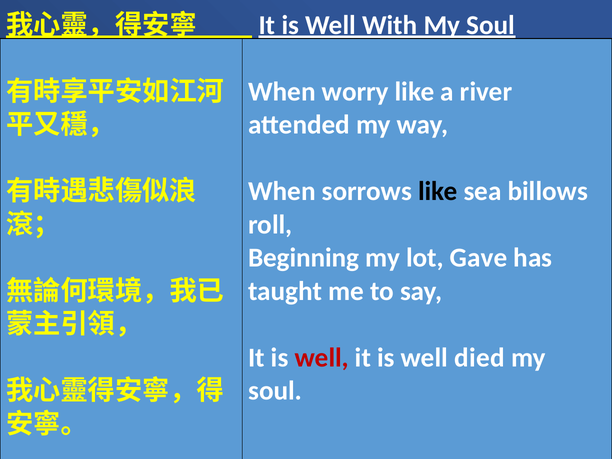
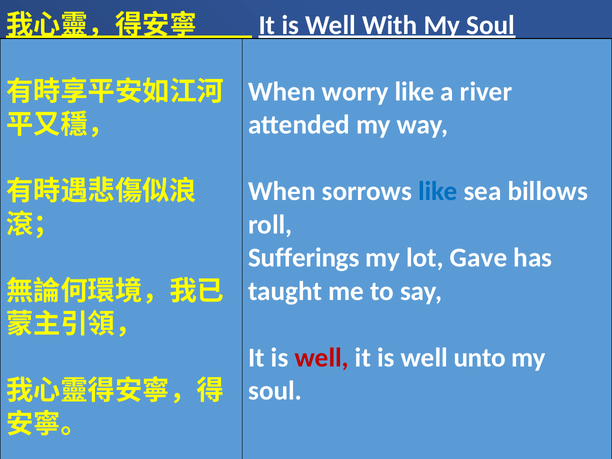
like at (438, 191) colour: black -> blue
Beginning: Beginning -> Sufferings
died: died -> unto
